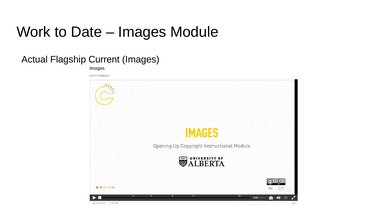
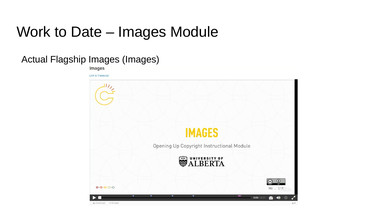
Flagship Current: Current -> Images
